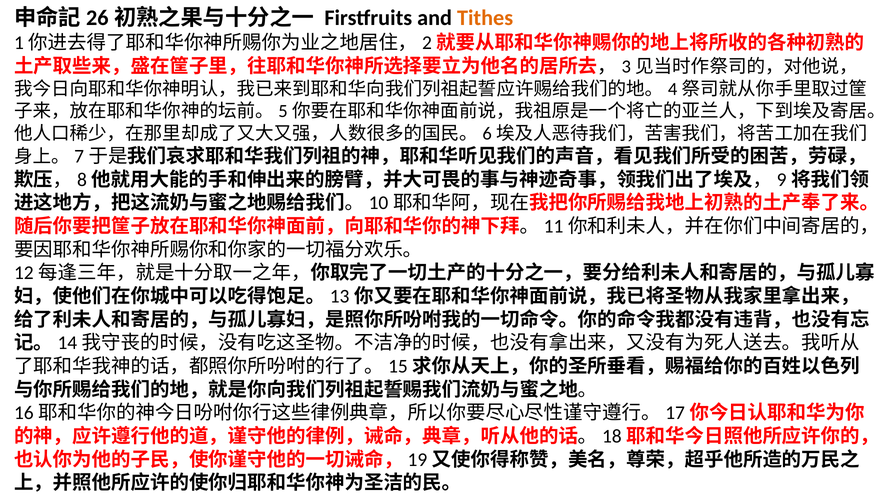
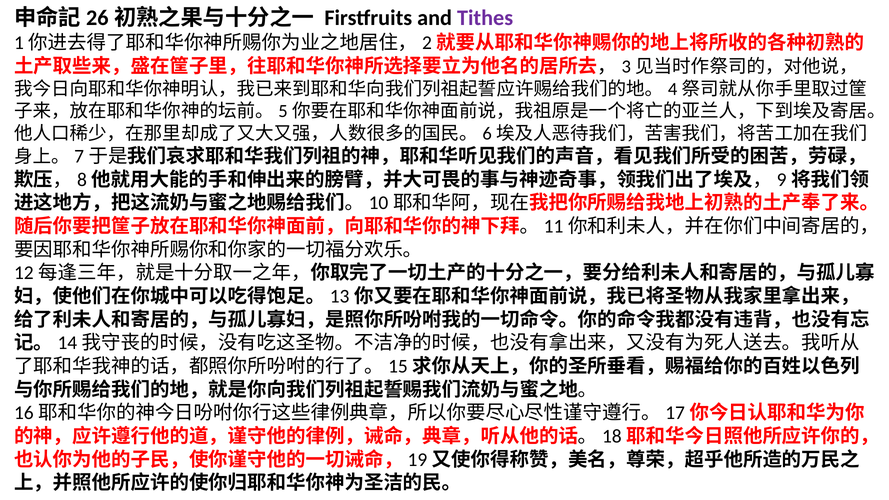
Tithes colour: orange -> purple
